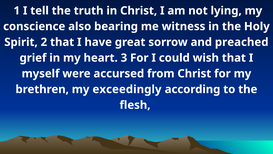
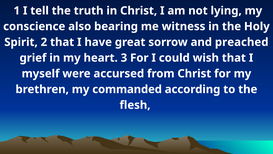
exceedingly: exceedingly -> commanded
